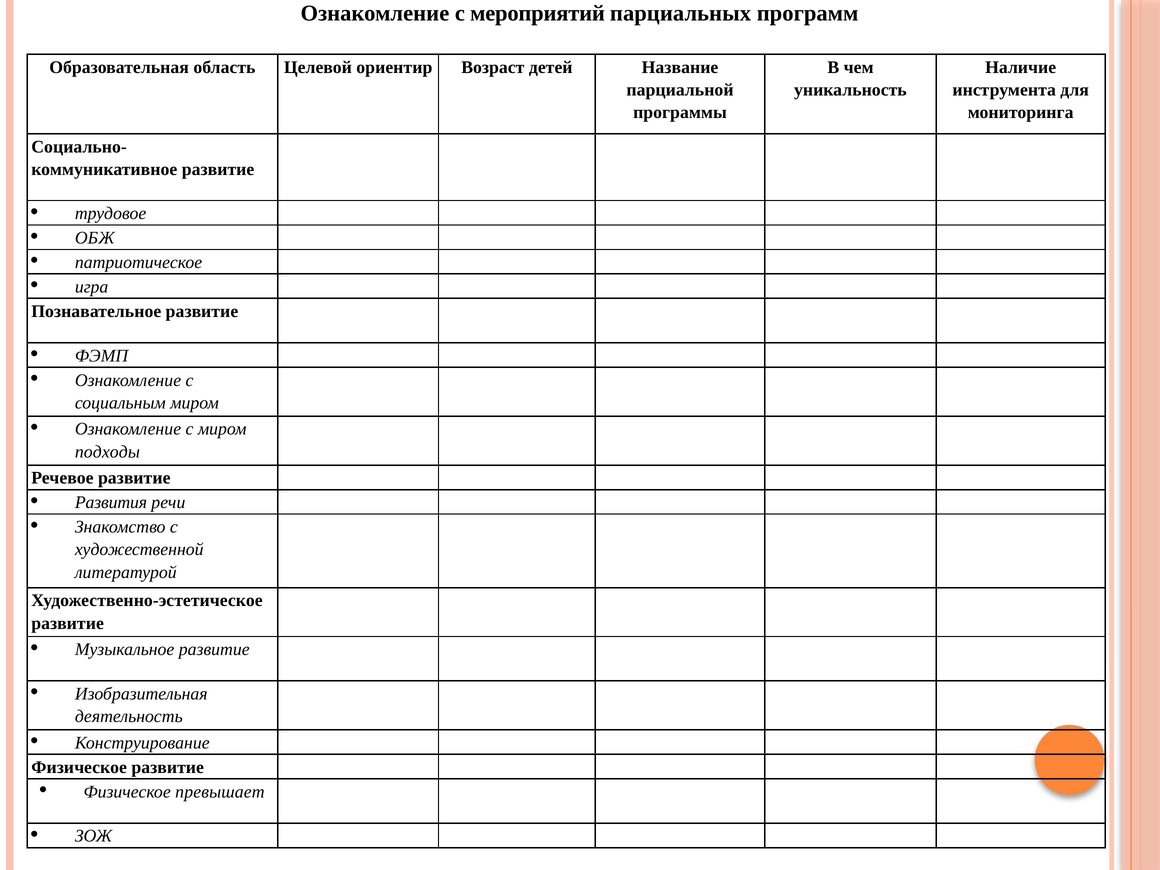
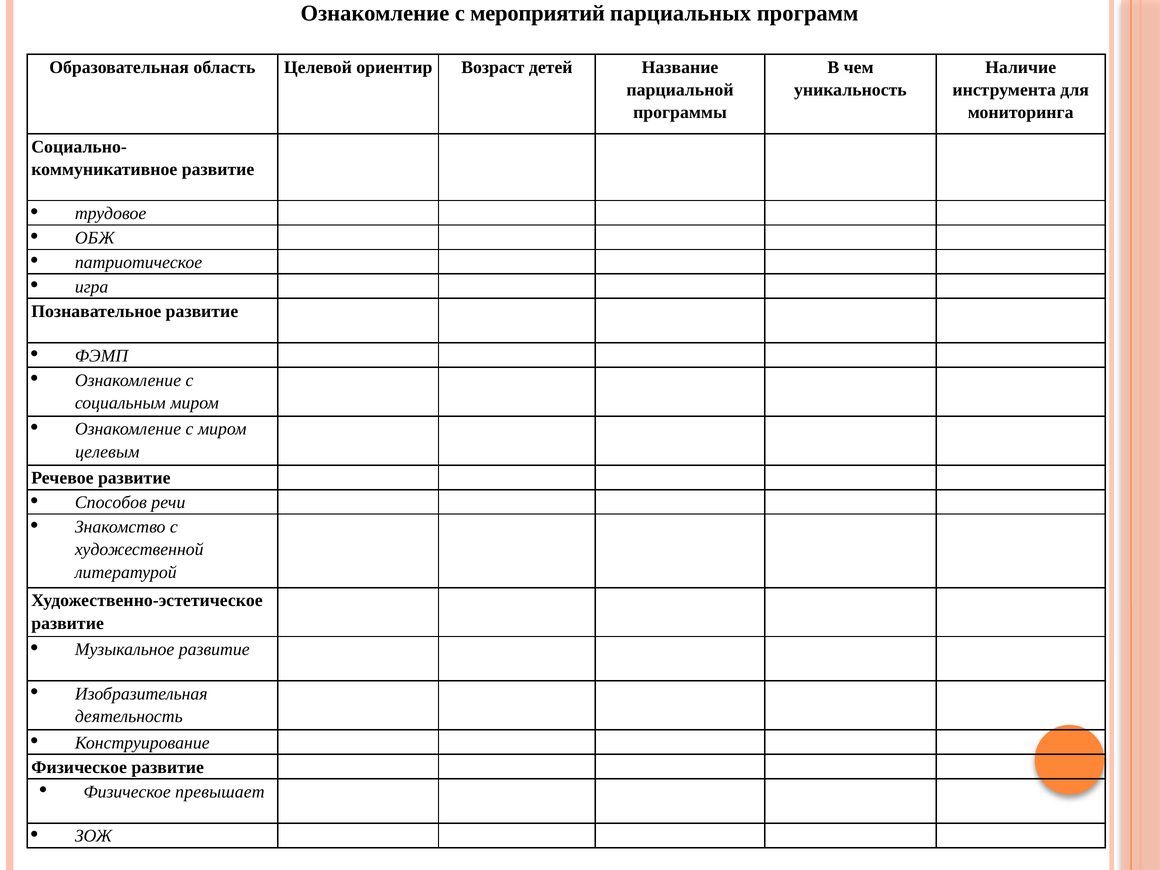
подходы: подходы -> целевым
Развития: Развития -> Способов
